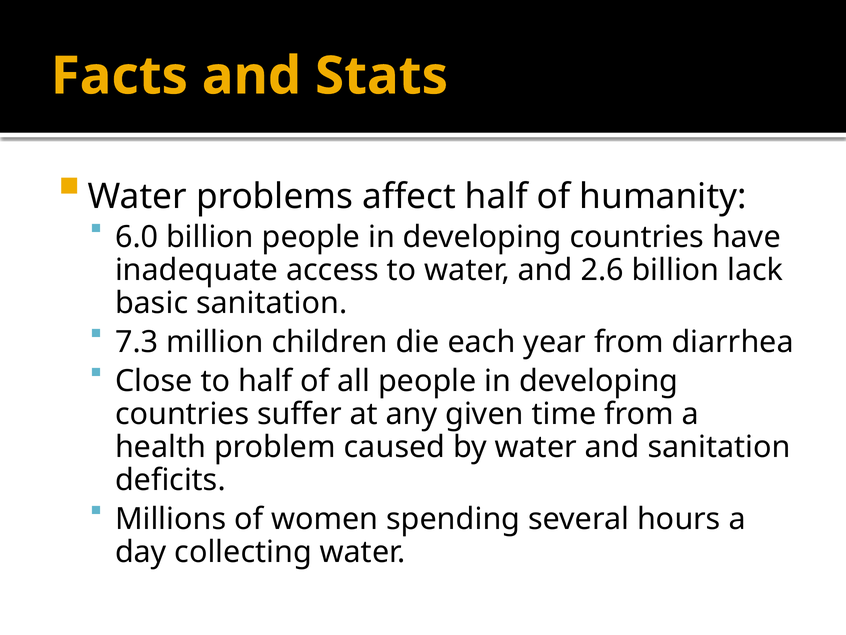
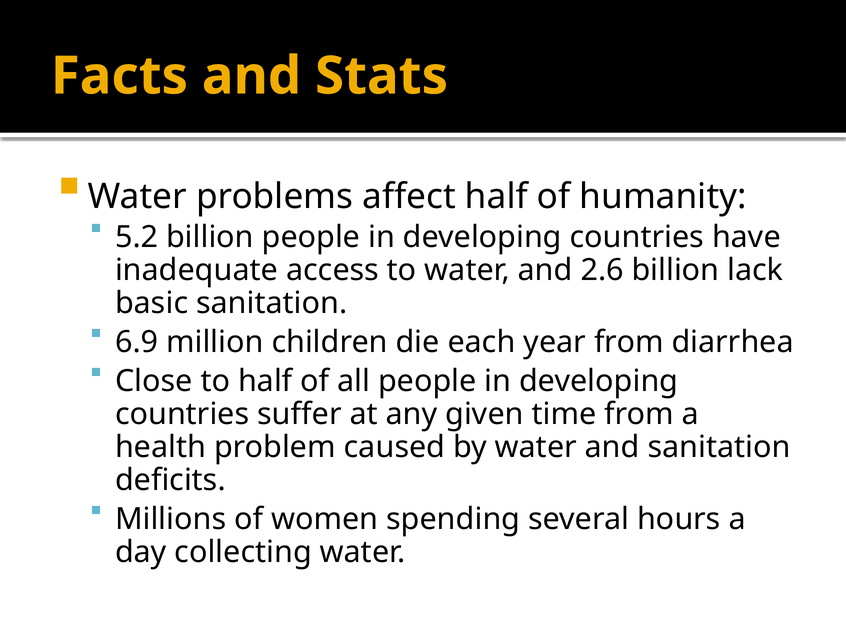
6.0: 6.0 -> 5.2
7.3: 7.3 -> 6.9
